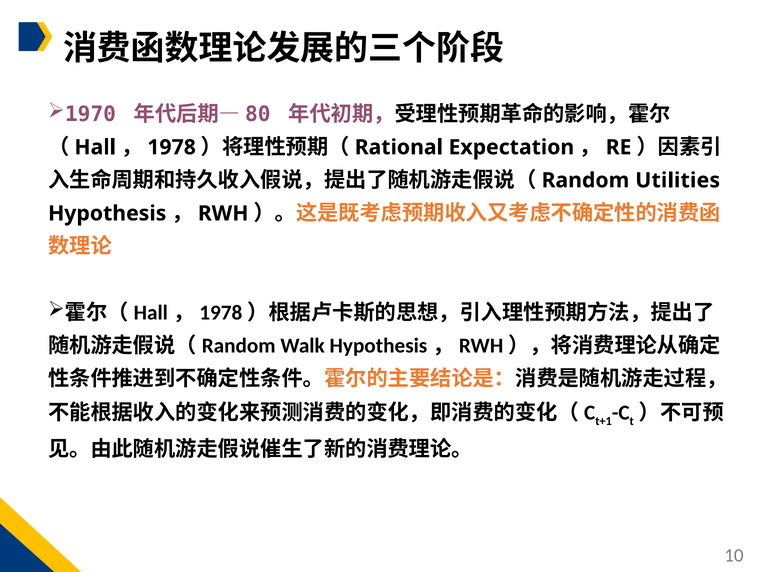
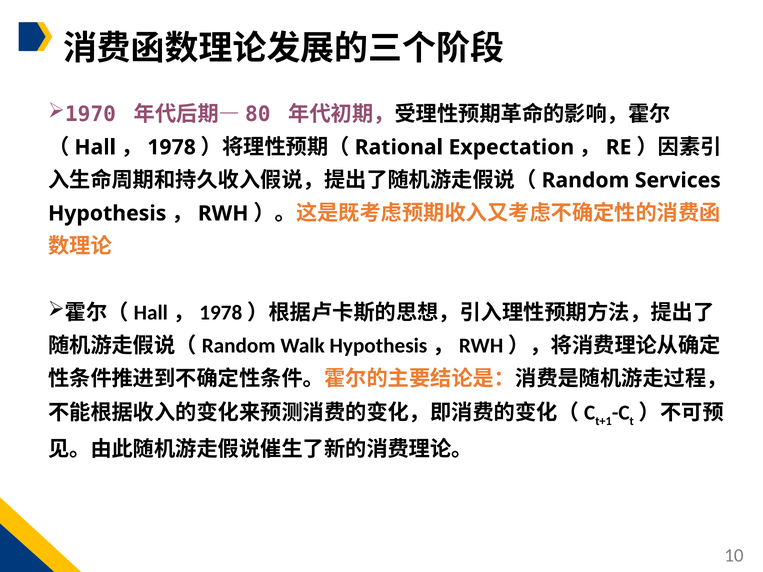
Utilities: Utilities -> Services
